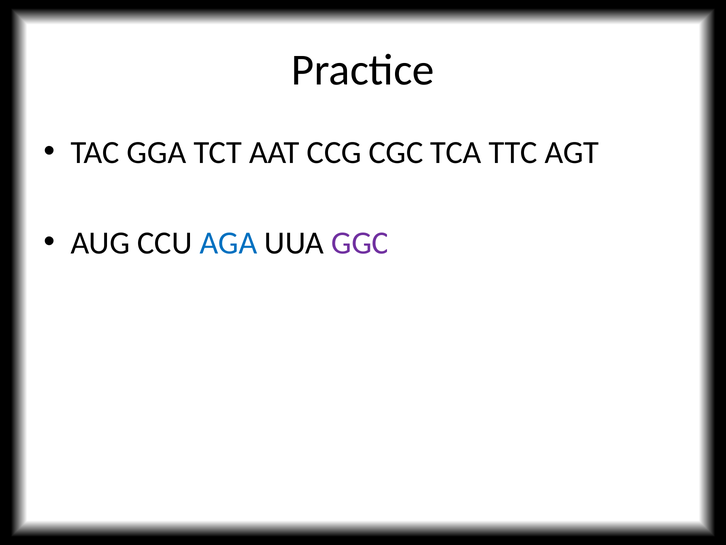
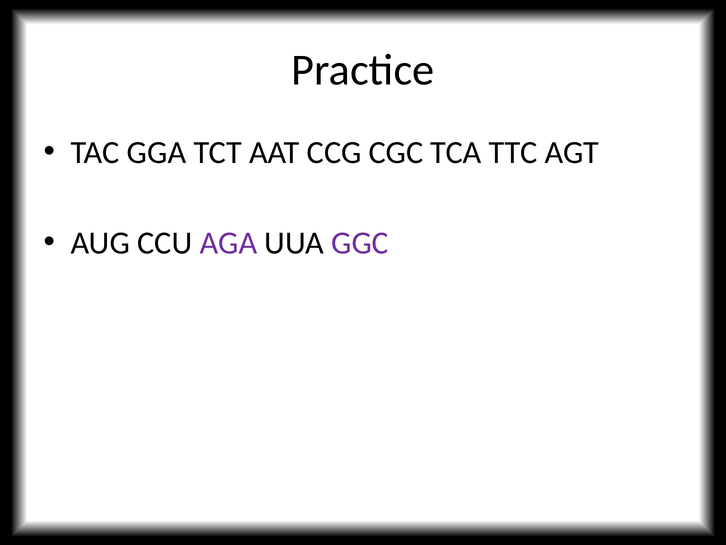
AGA colour: blue -> purple
